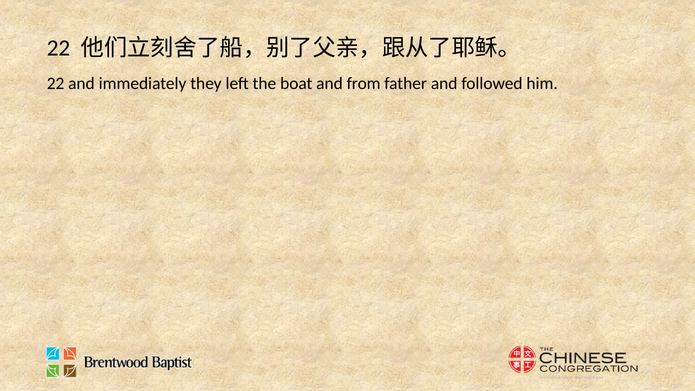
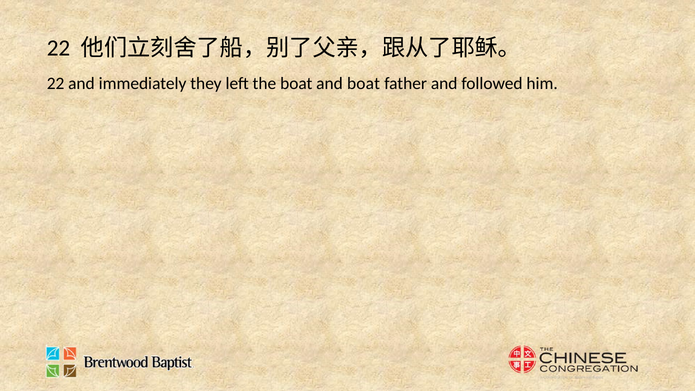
and from: from -> boat
